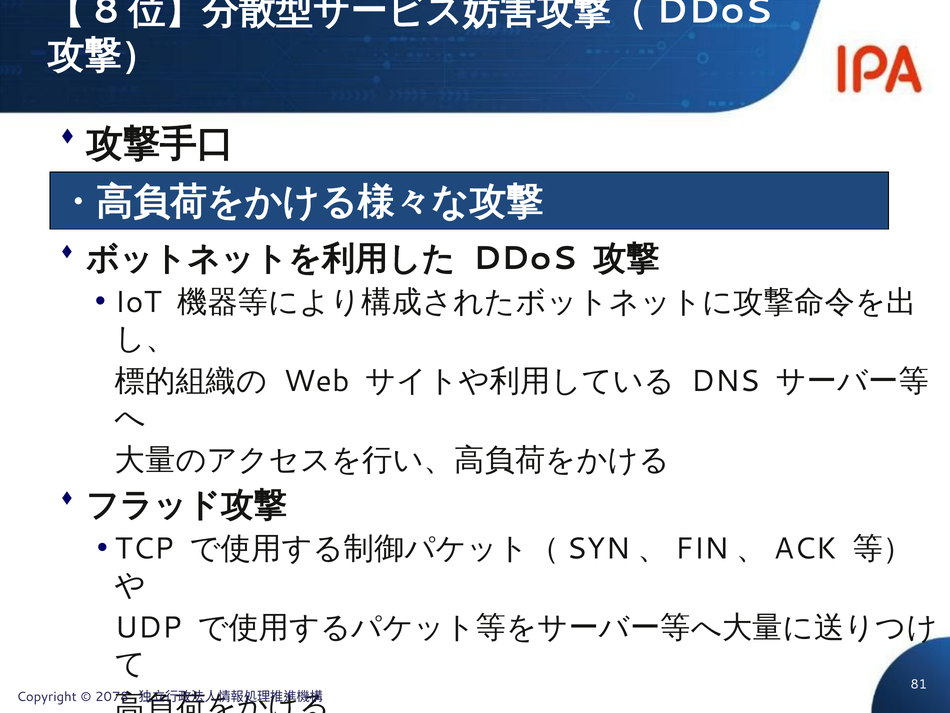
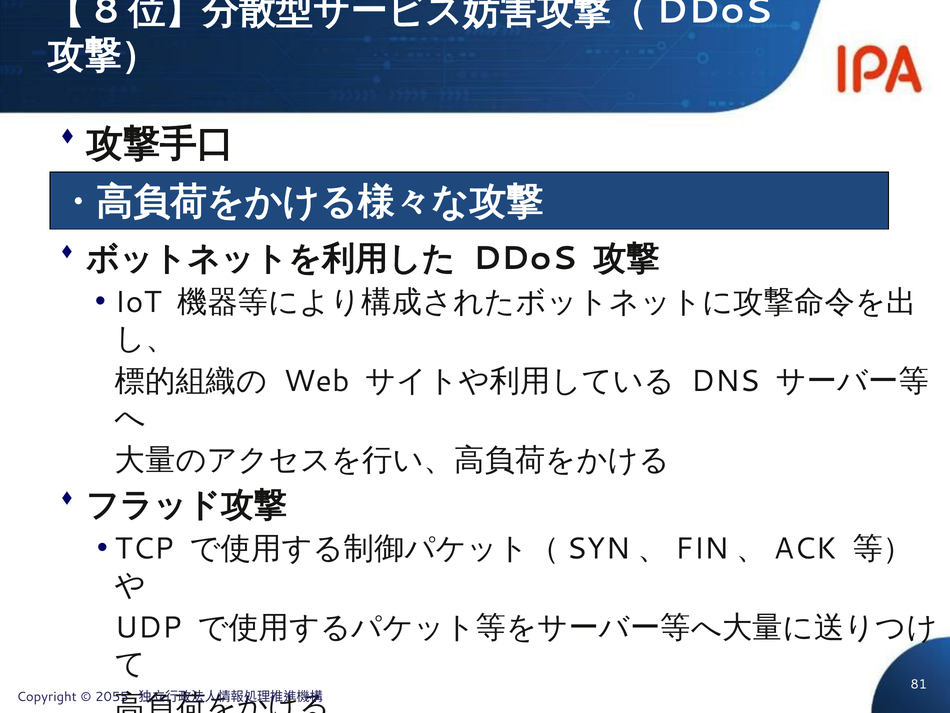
2078: 2078 -> 2055
